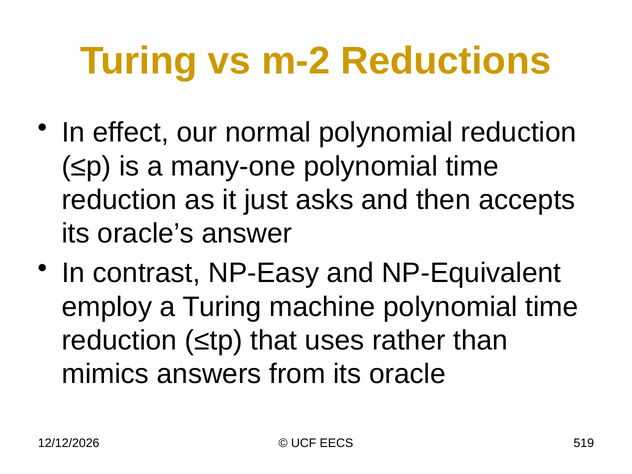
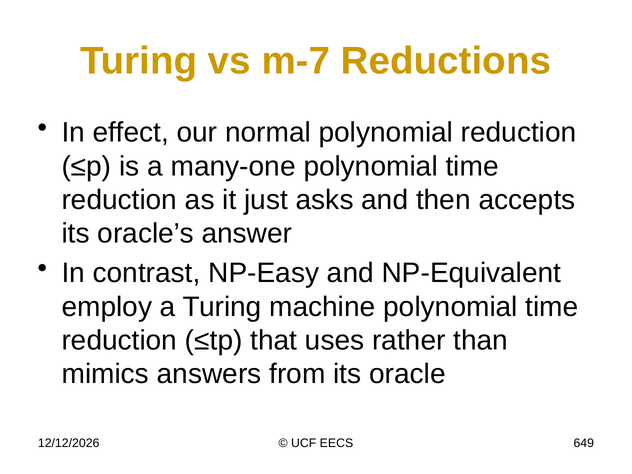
m-2: m-2 -> m-7
519: 519 -> 649
